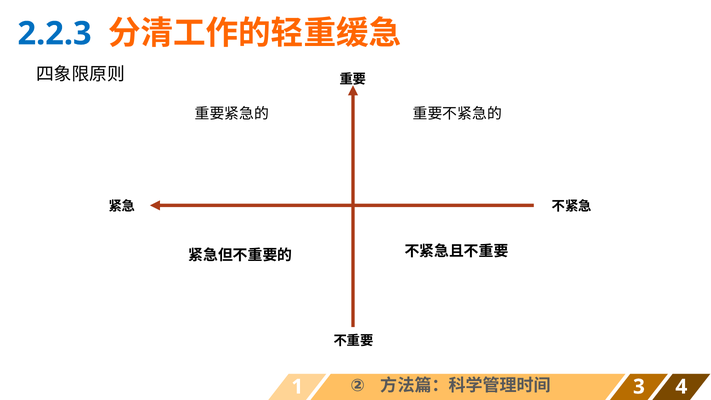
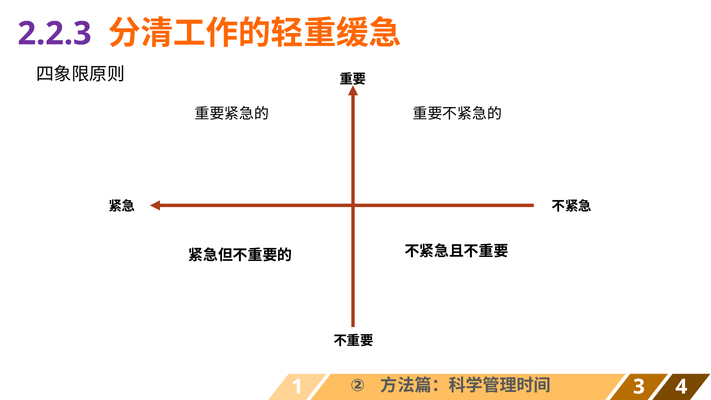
2.2.3 colour: blue -> purple
